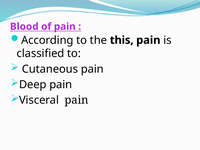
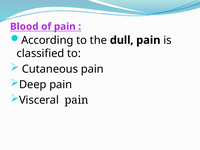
this: this -> dull
